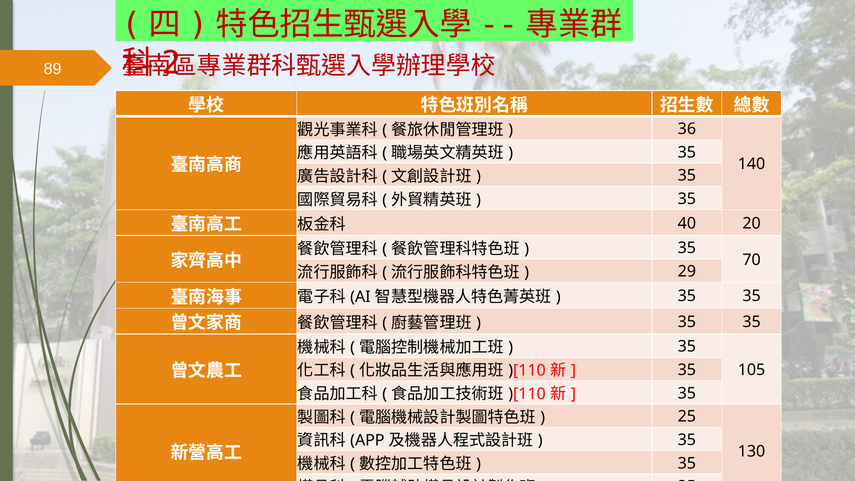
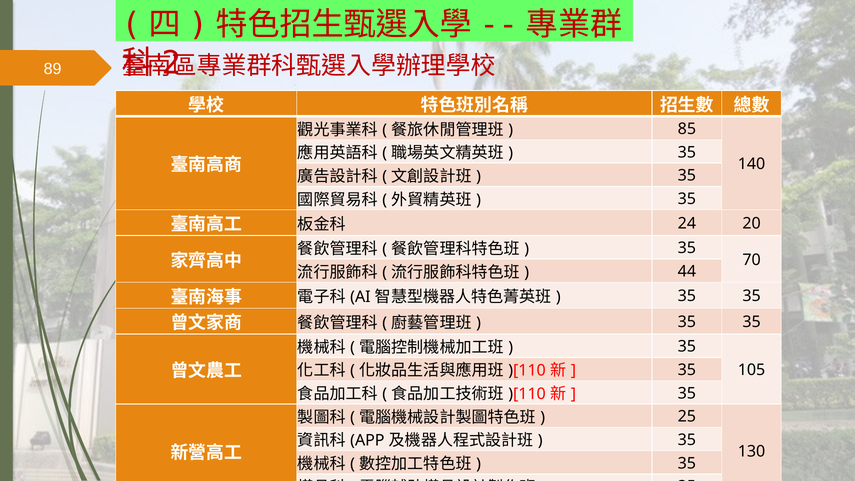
36: 36 -> 85
40: 40 -> 24
29: 29 -> 44
